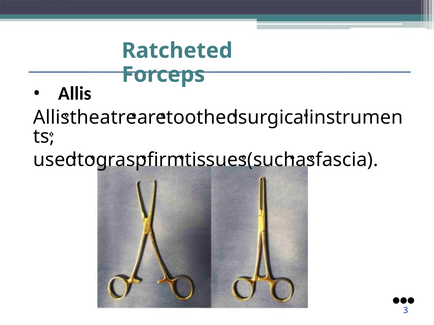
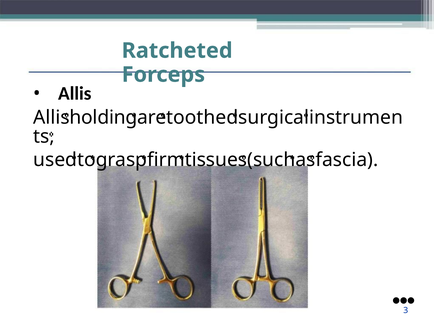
theatre: theatre -> holding
